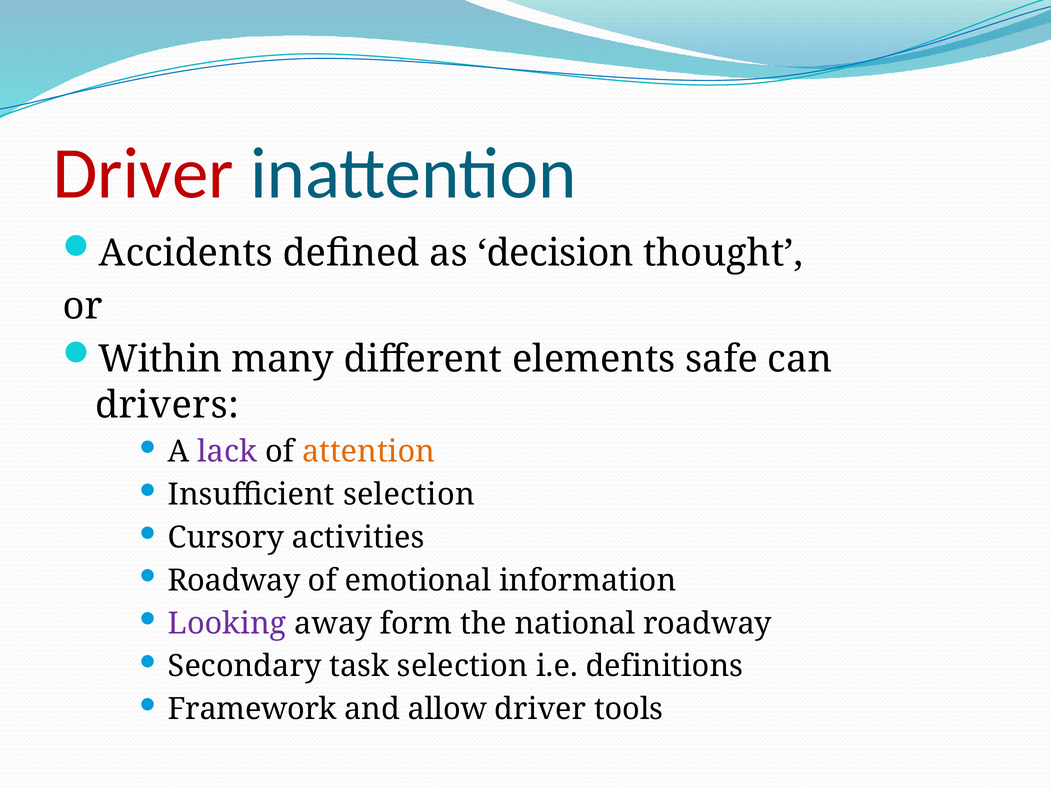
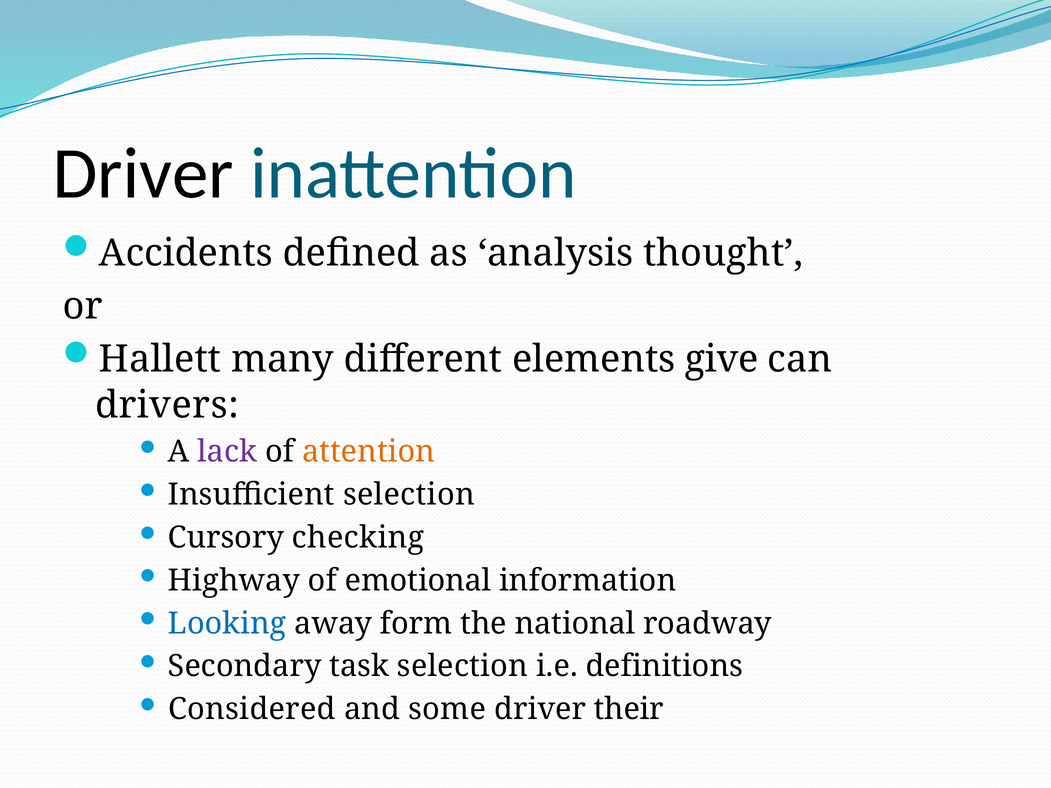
Driver at (143, 174) colour: red -> black
decision: decision -> analysis
Within: Within -> Hallett
safe: safe -> give
activities: activities -> checking
Roadway at (234, 581): Roadway -> Highway
Looking colour: purple -> blue
Framework: Framework -> Considered
allow: allow -> some
tools: tools -> their
